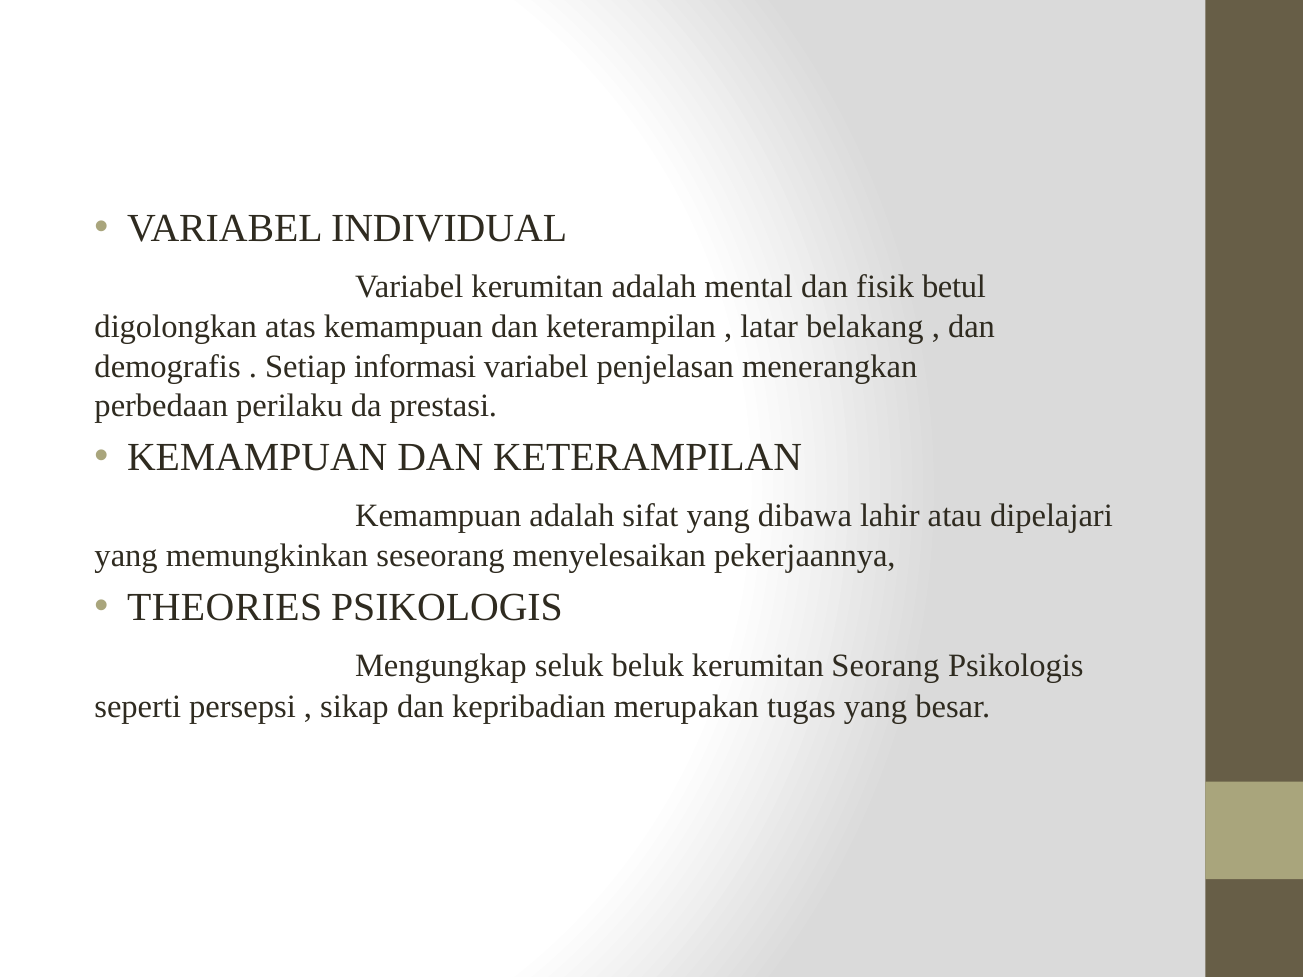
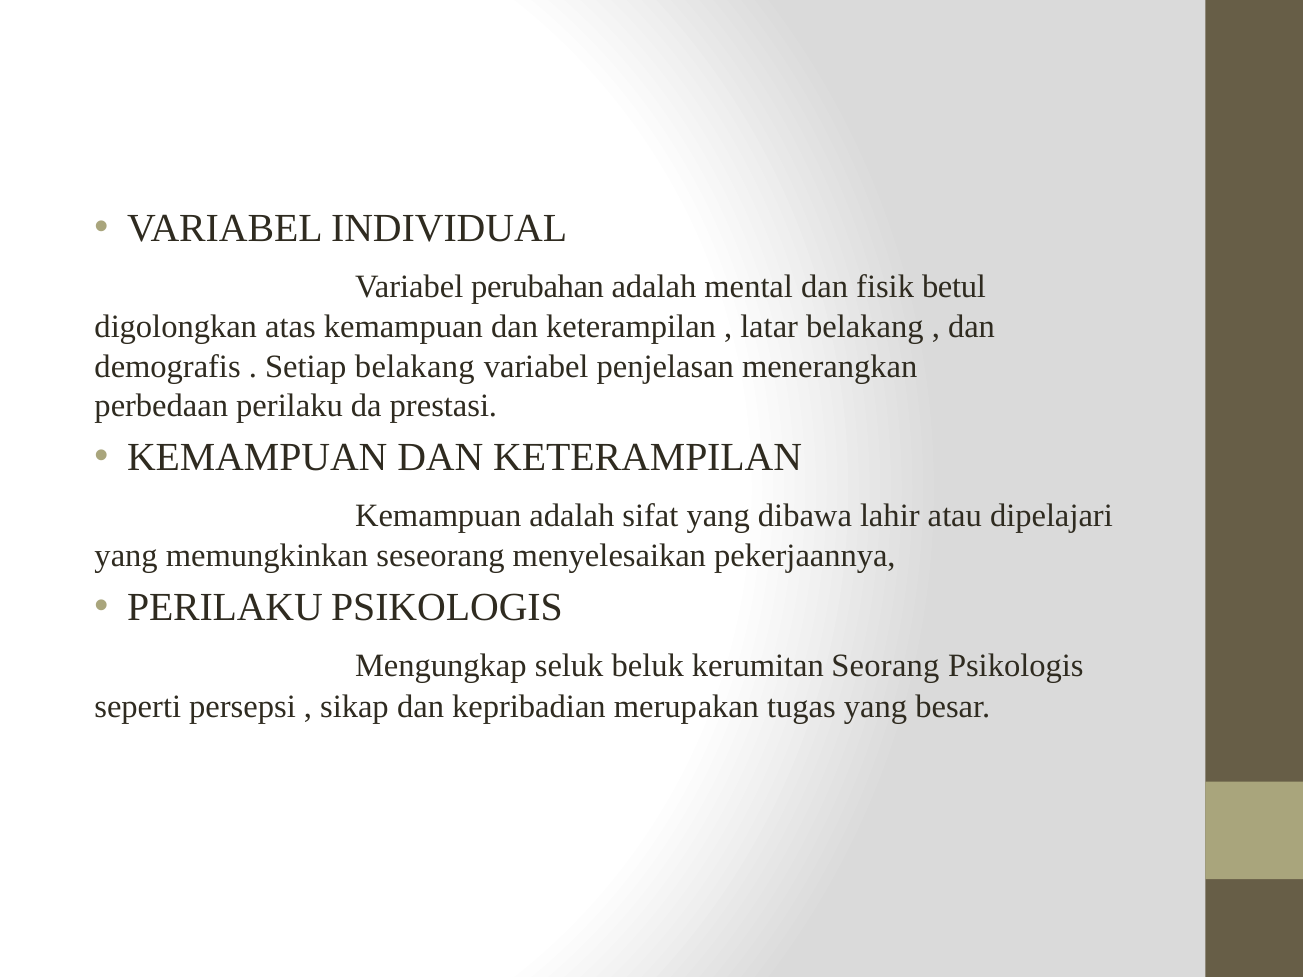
Variabel kerumitan: kerumitan -> perubahan
Setiap informasi: informasi -> belakang
THEORIES at (225, 608): THEORIES -> PERILAKU
